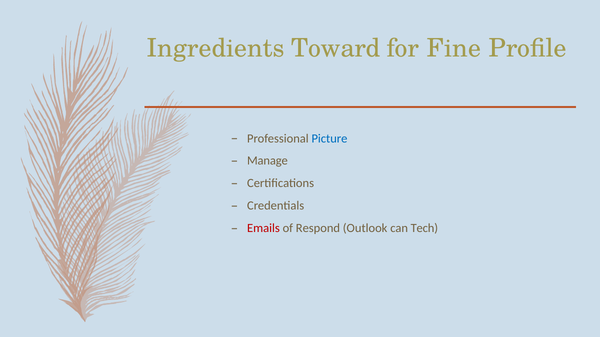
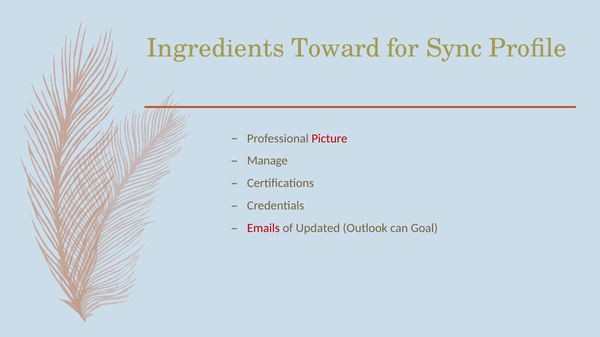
Fine: Fine -> Sync
Picture colour: blue -> red
Respond: Respond -> Updated
Tech: Tech -> Goal
